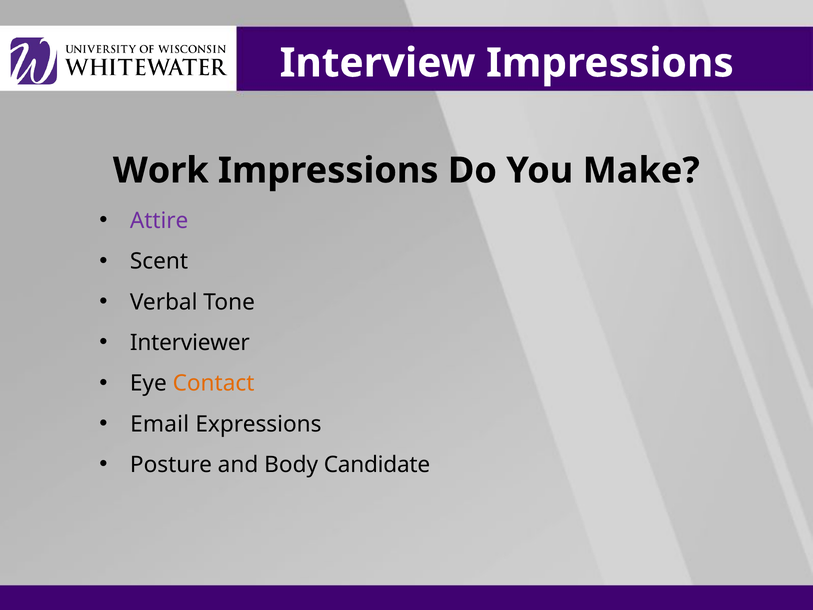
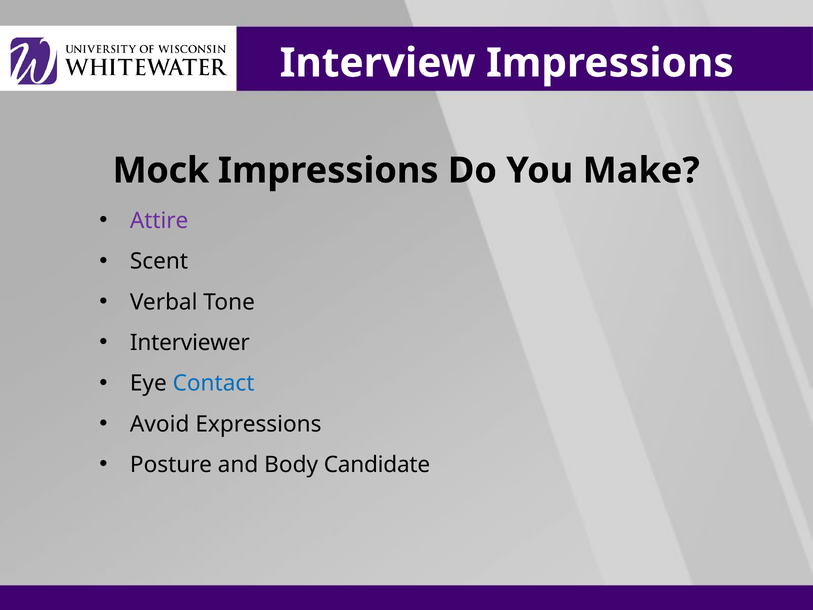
Work: Work -> Mock
Contact colour: orange -> blue
Email: Email -> Avoid
